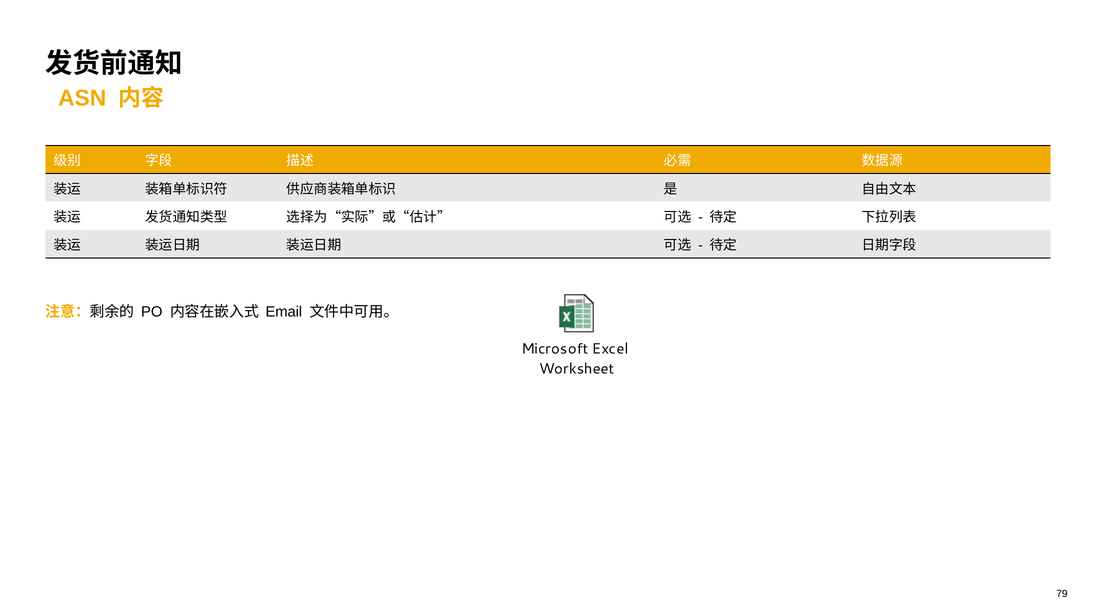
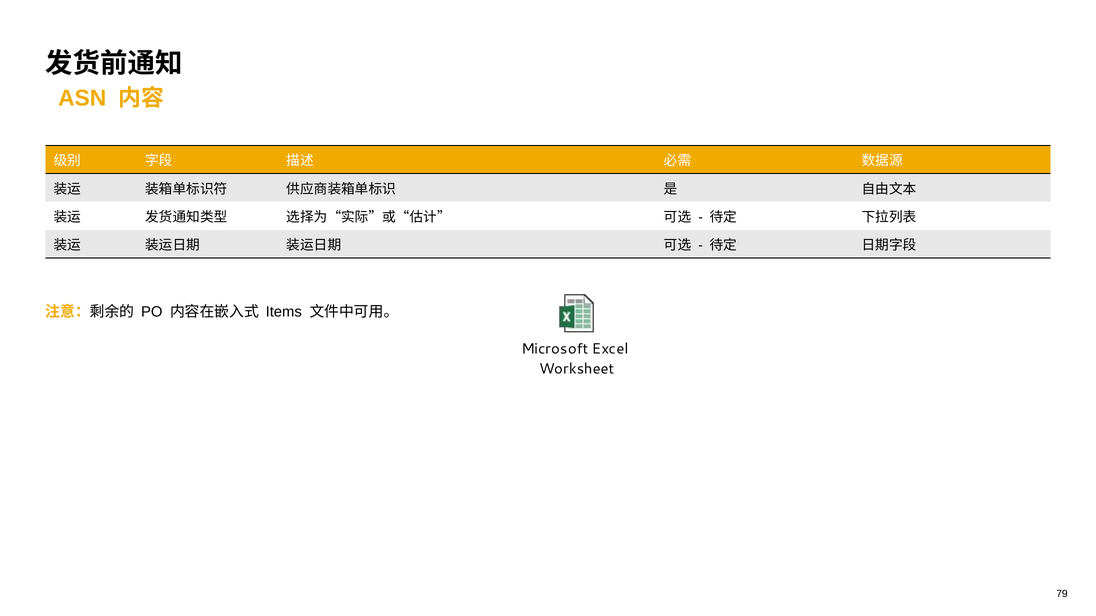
Email: Email -> Items
